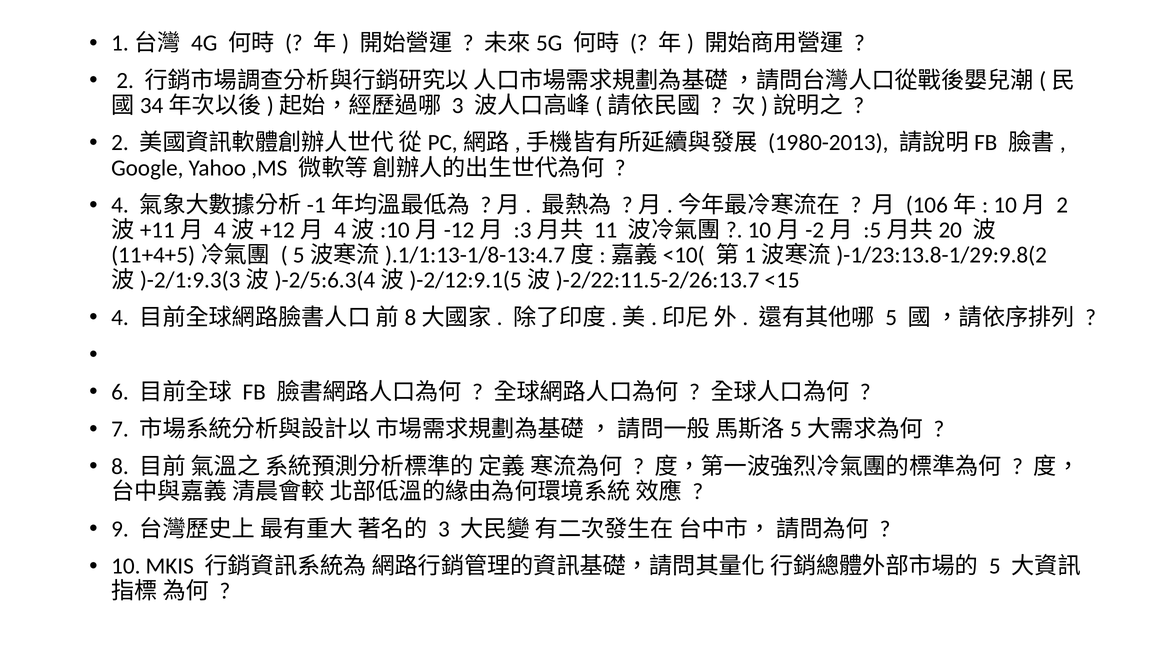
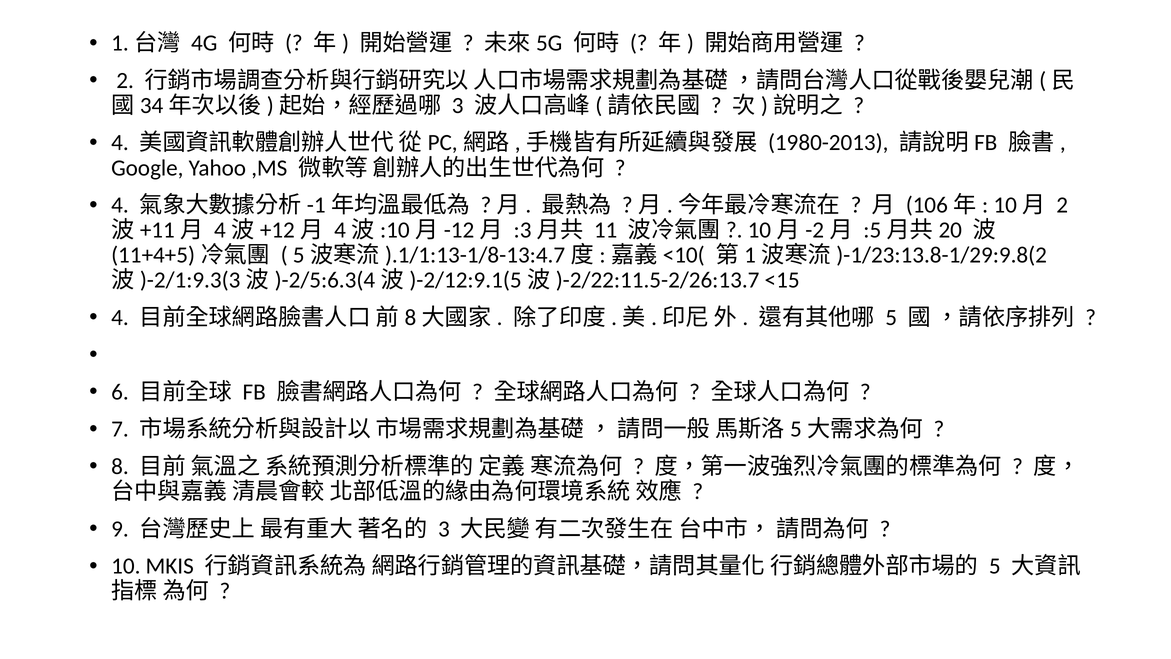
2 at (120, 143): 2 -> 4
